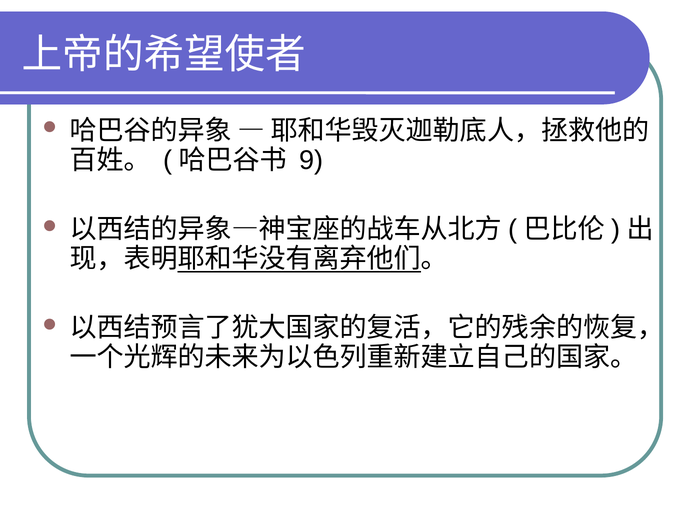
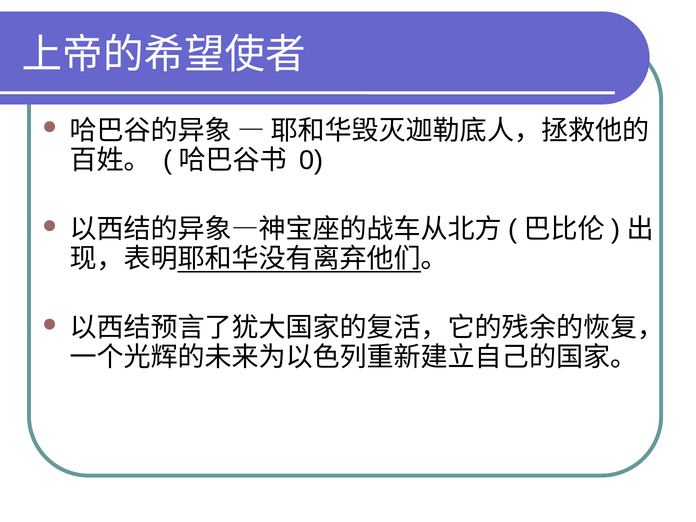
9: 9 -> 0
